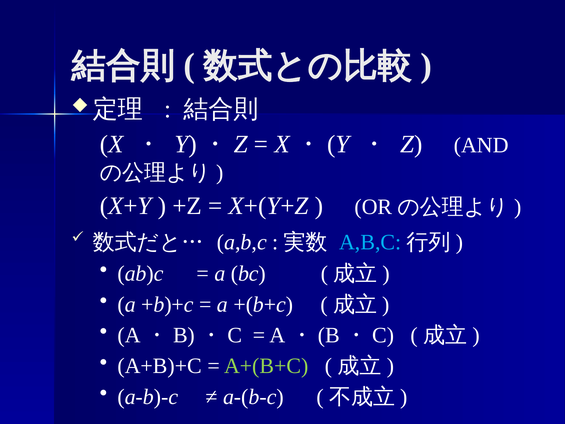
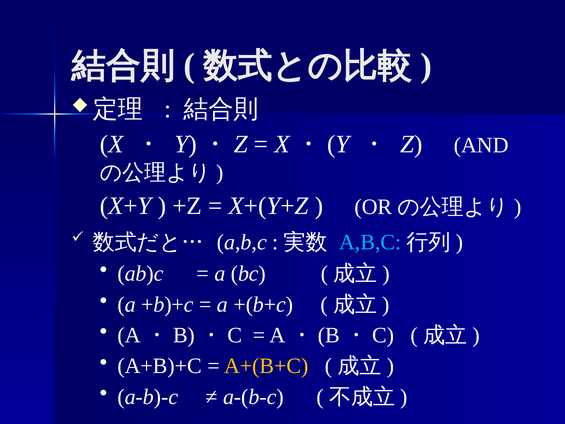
A+(B+C colour: light green -> yellow
